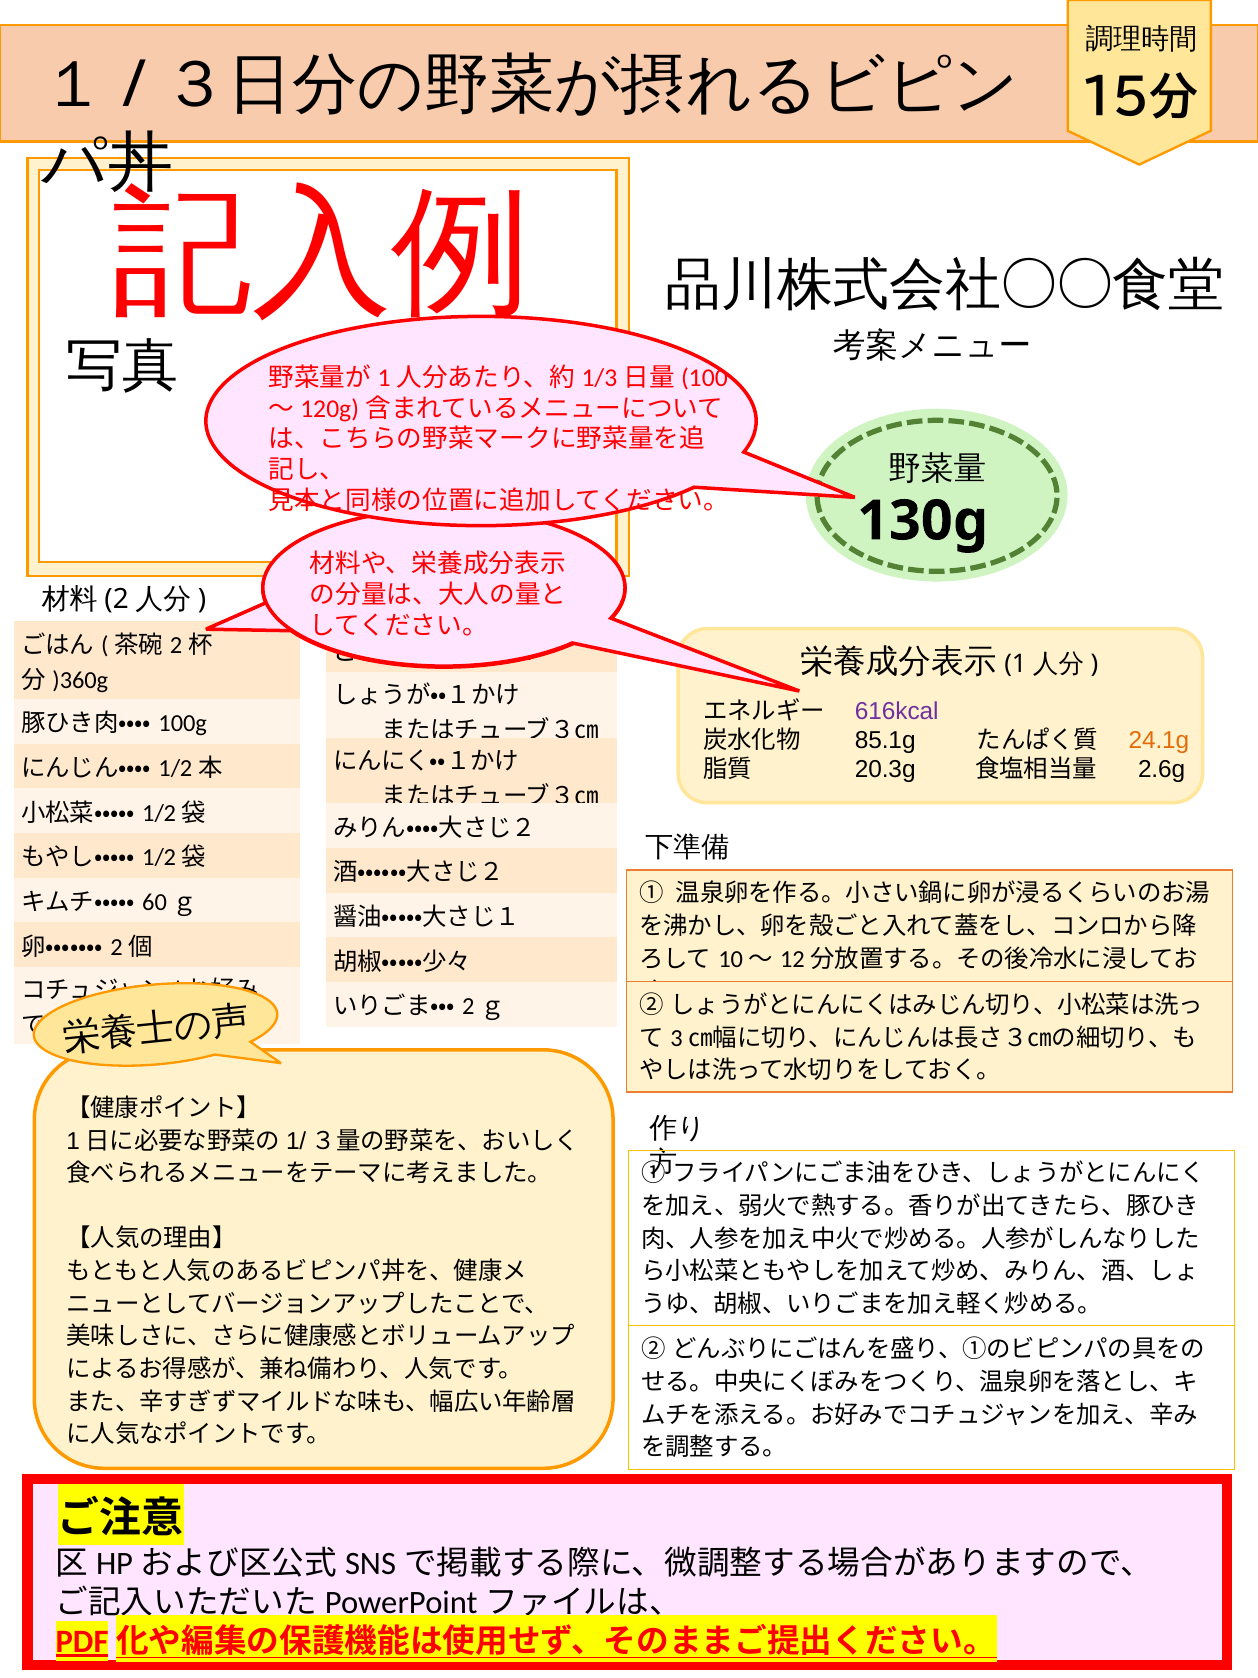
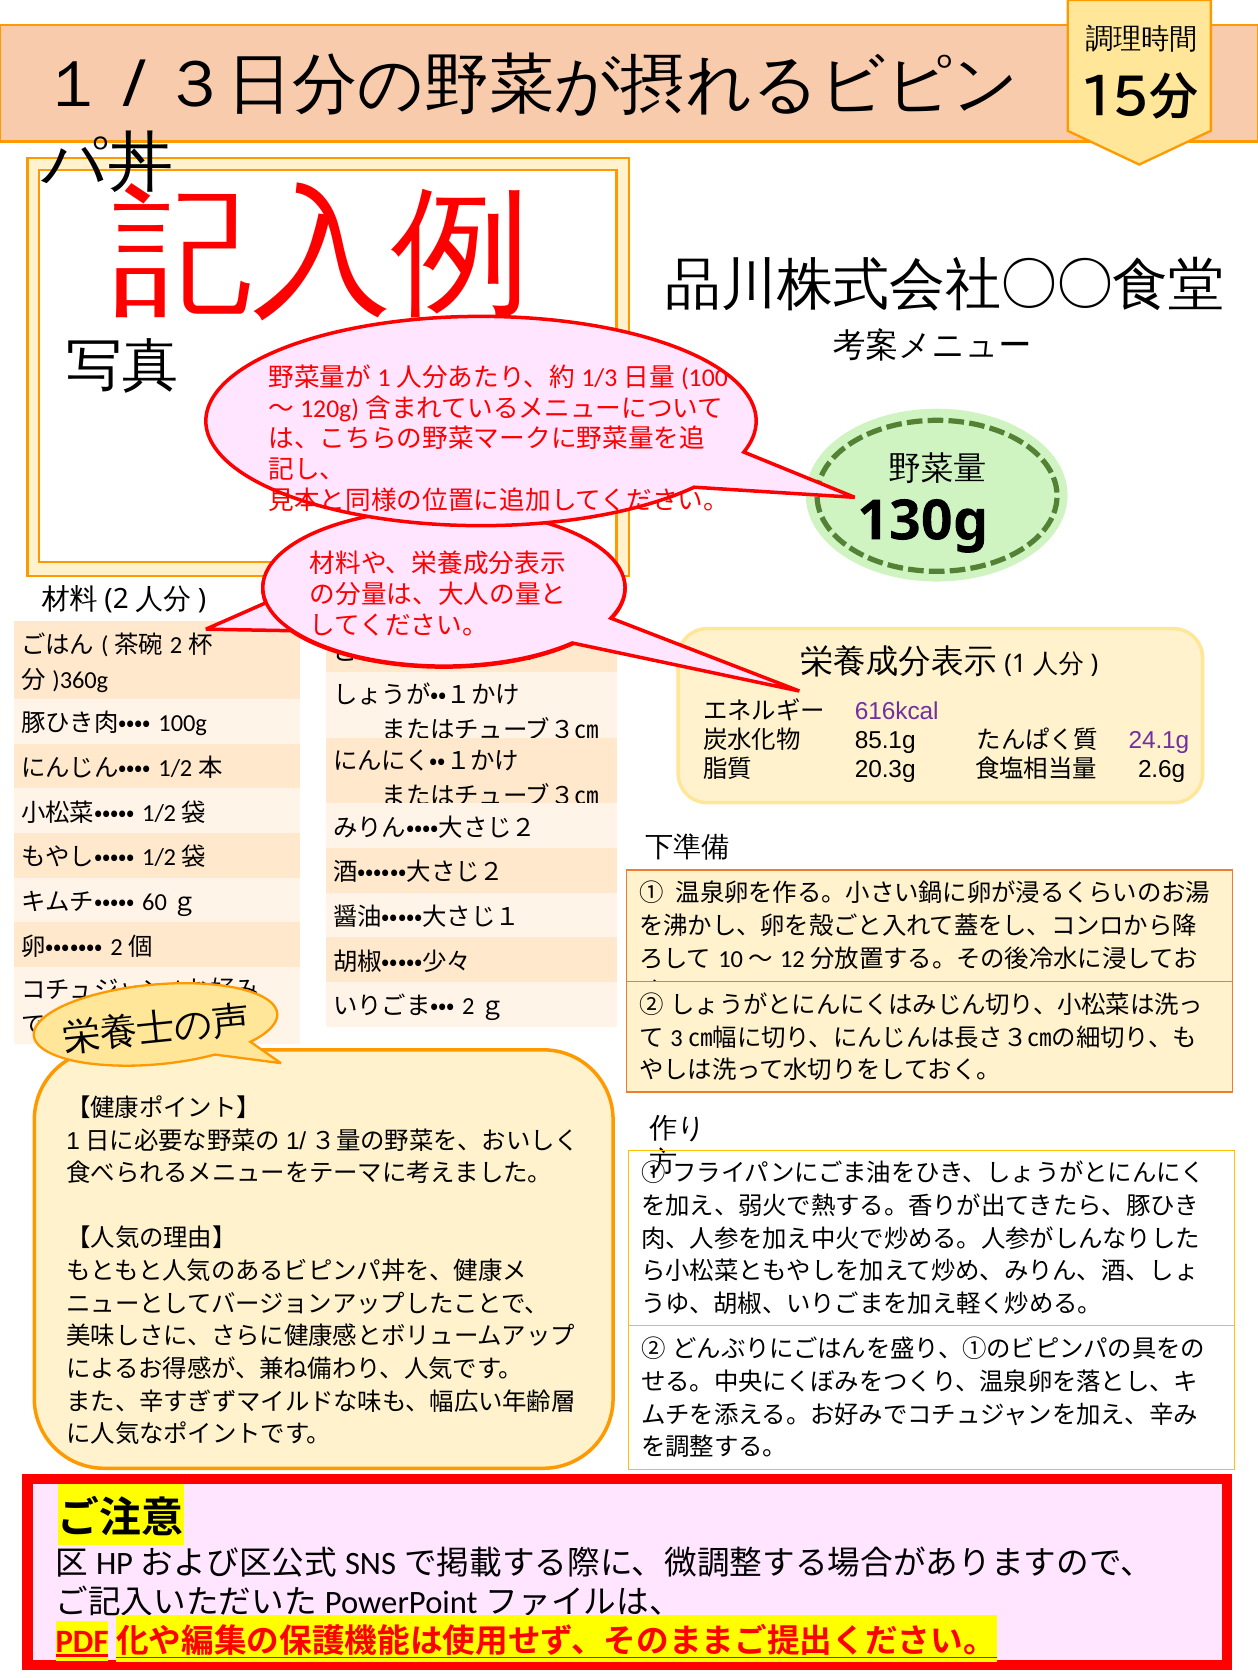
24.1g colour: orange -> purple
